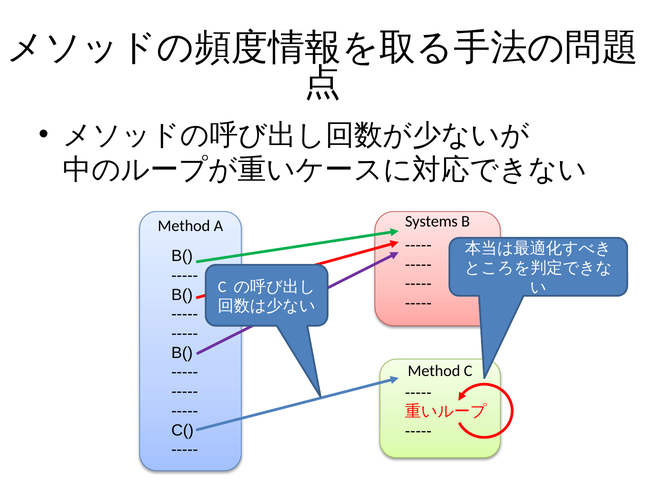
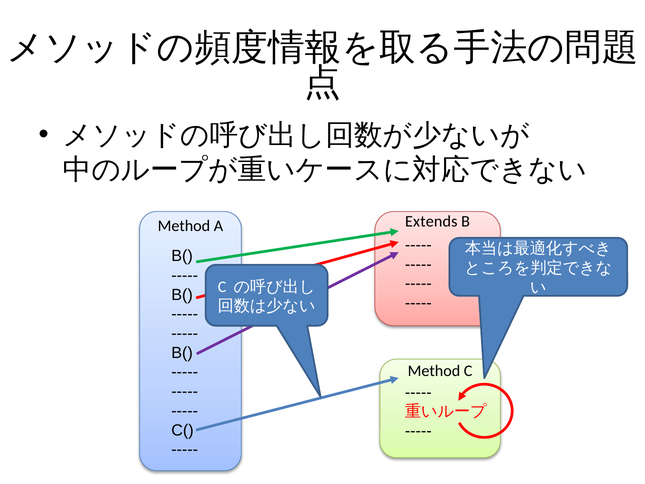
Systems: Systems -> Extends
